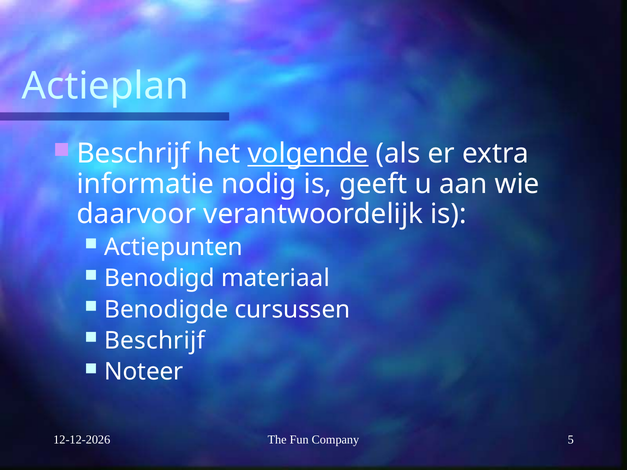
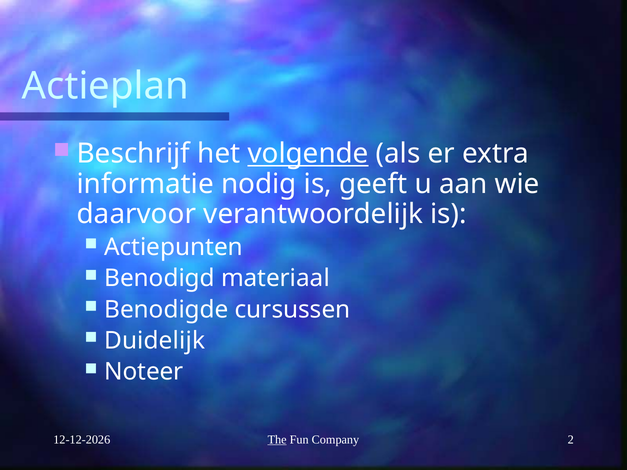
Beschrijf at (155, 341): Beschrijf -> Duidelijk
The underline: none -> present
5: 5 -> 2
